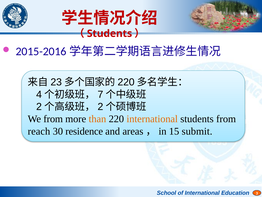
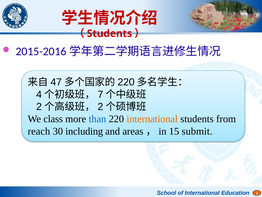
23: 23 -> 47
We from: from -> class
than colour: orange -> blue
residence: residence -> including
